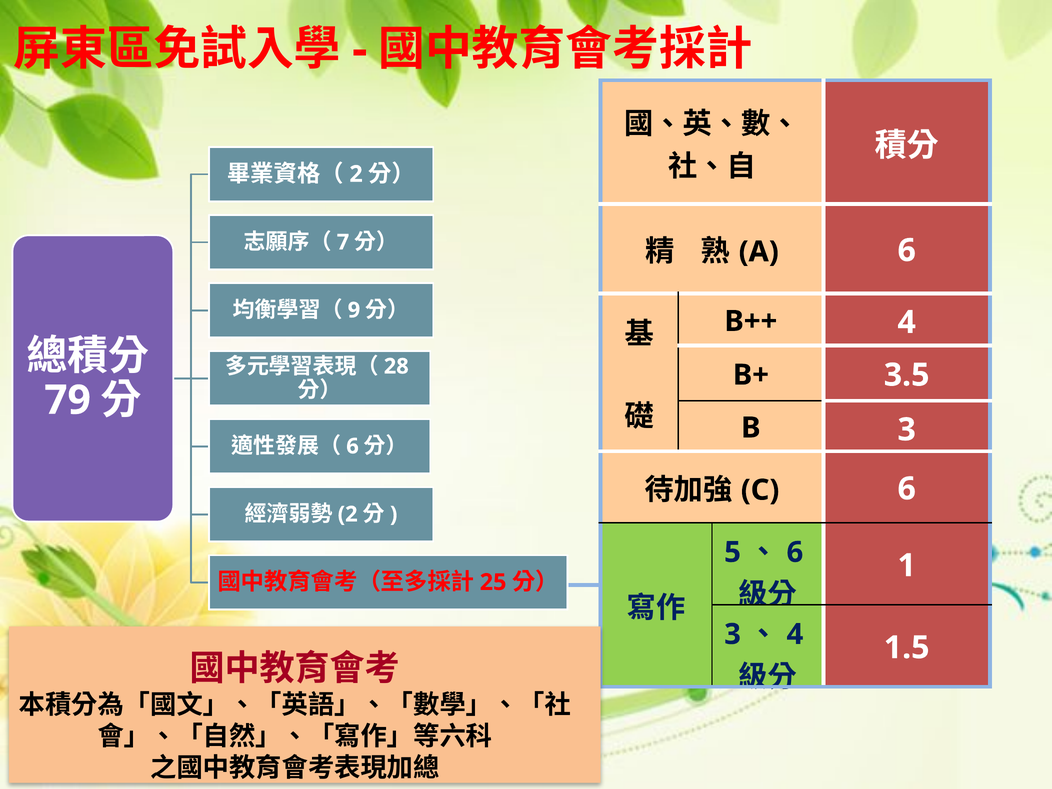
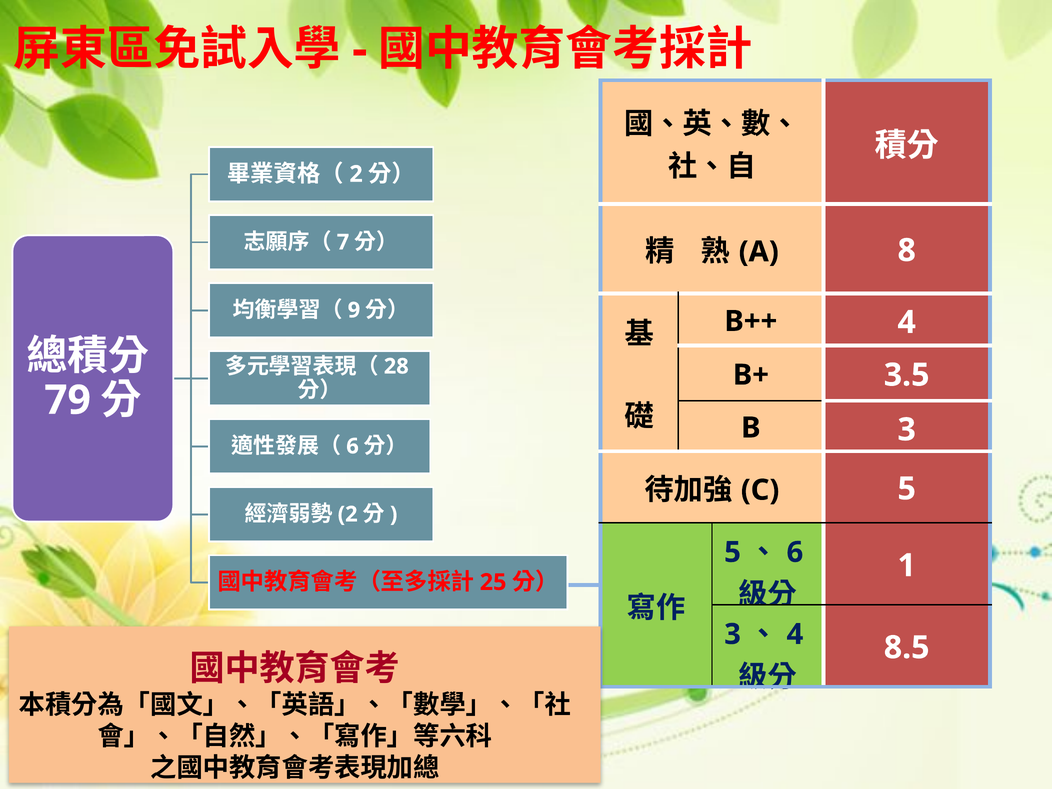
6 at (907, 250): 6 -> 8
6 at (907, 489): 6 -> 5
1.5: 1.5 -> 8.5
